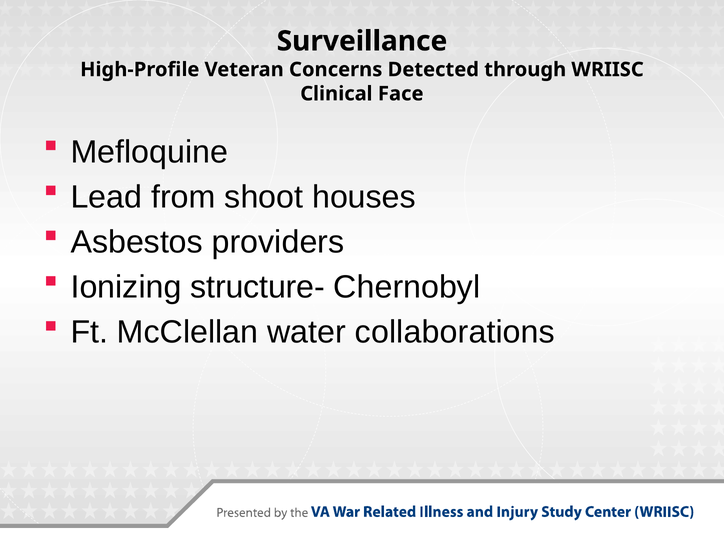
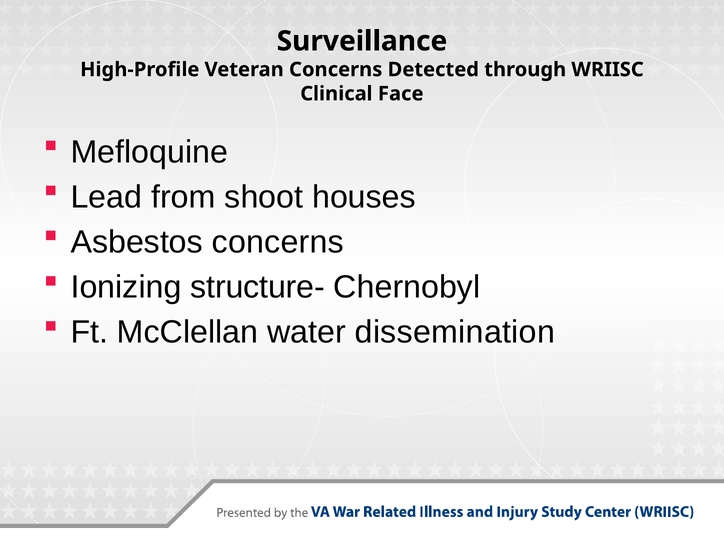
Asbestos providers: providers -> concerns
collaborations: collaborations -> dissemination
